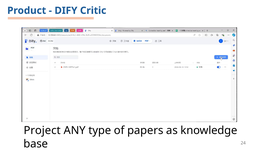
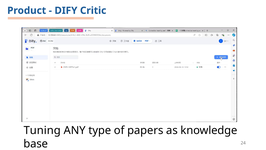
Project: Project -> Tuning
